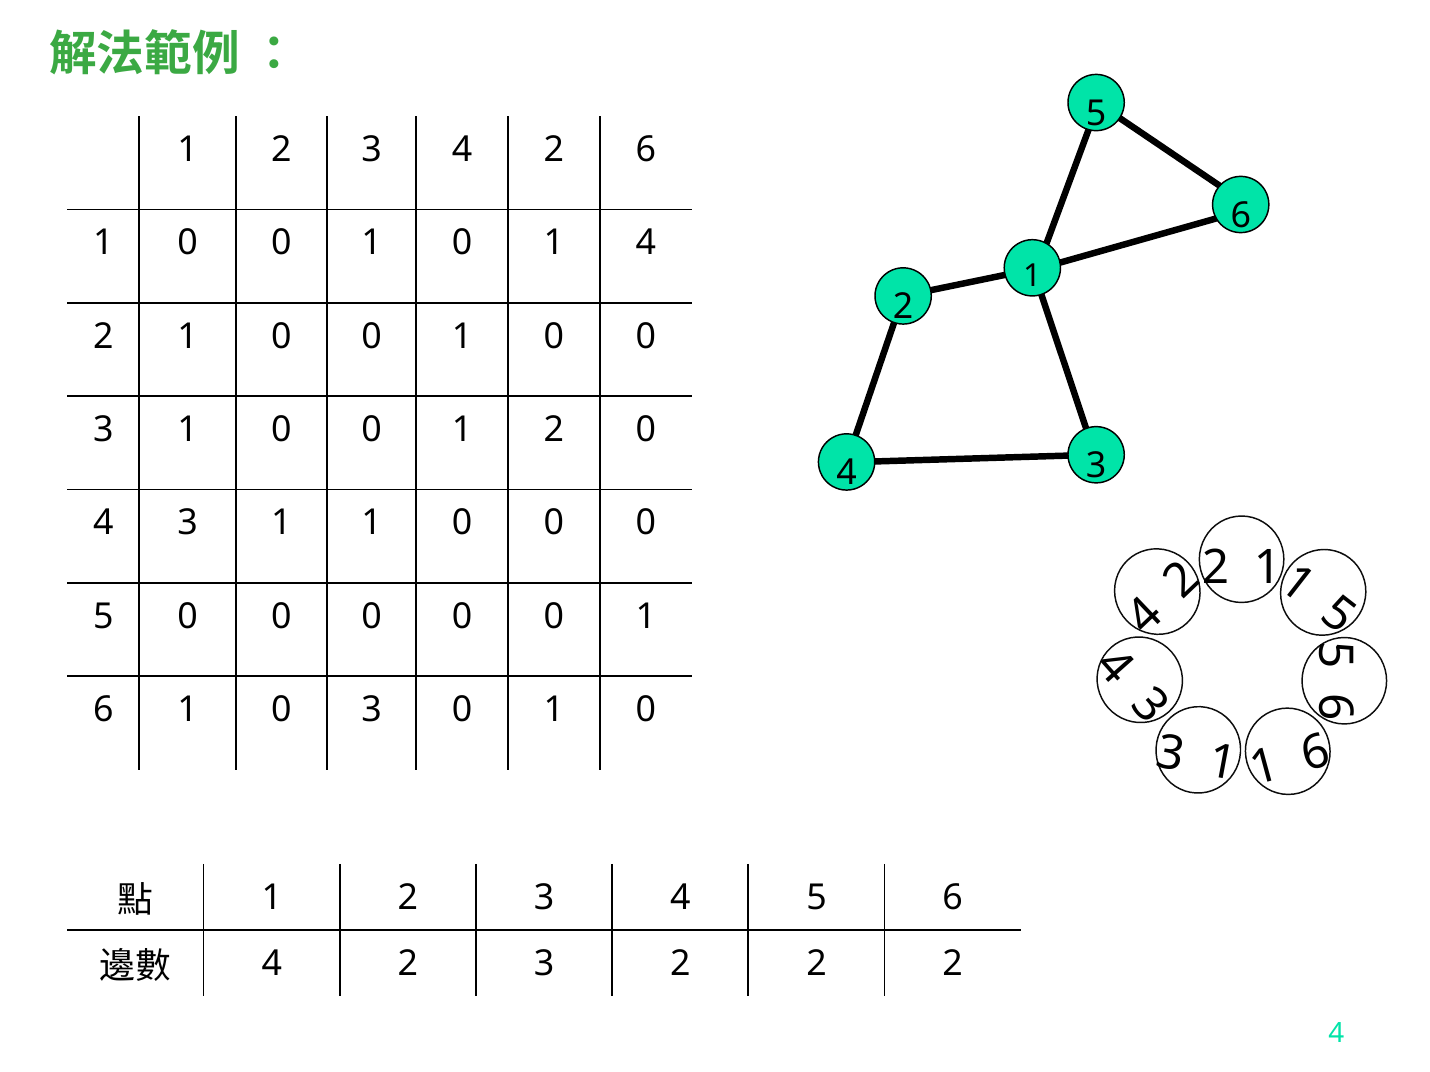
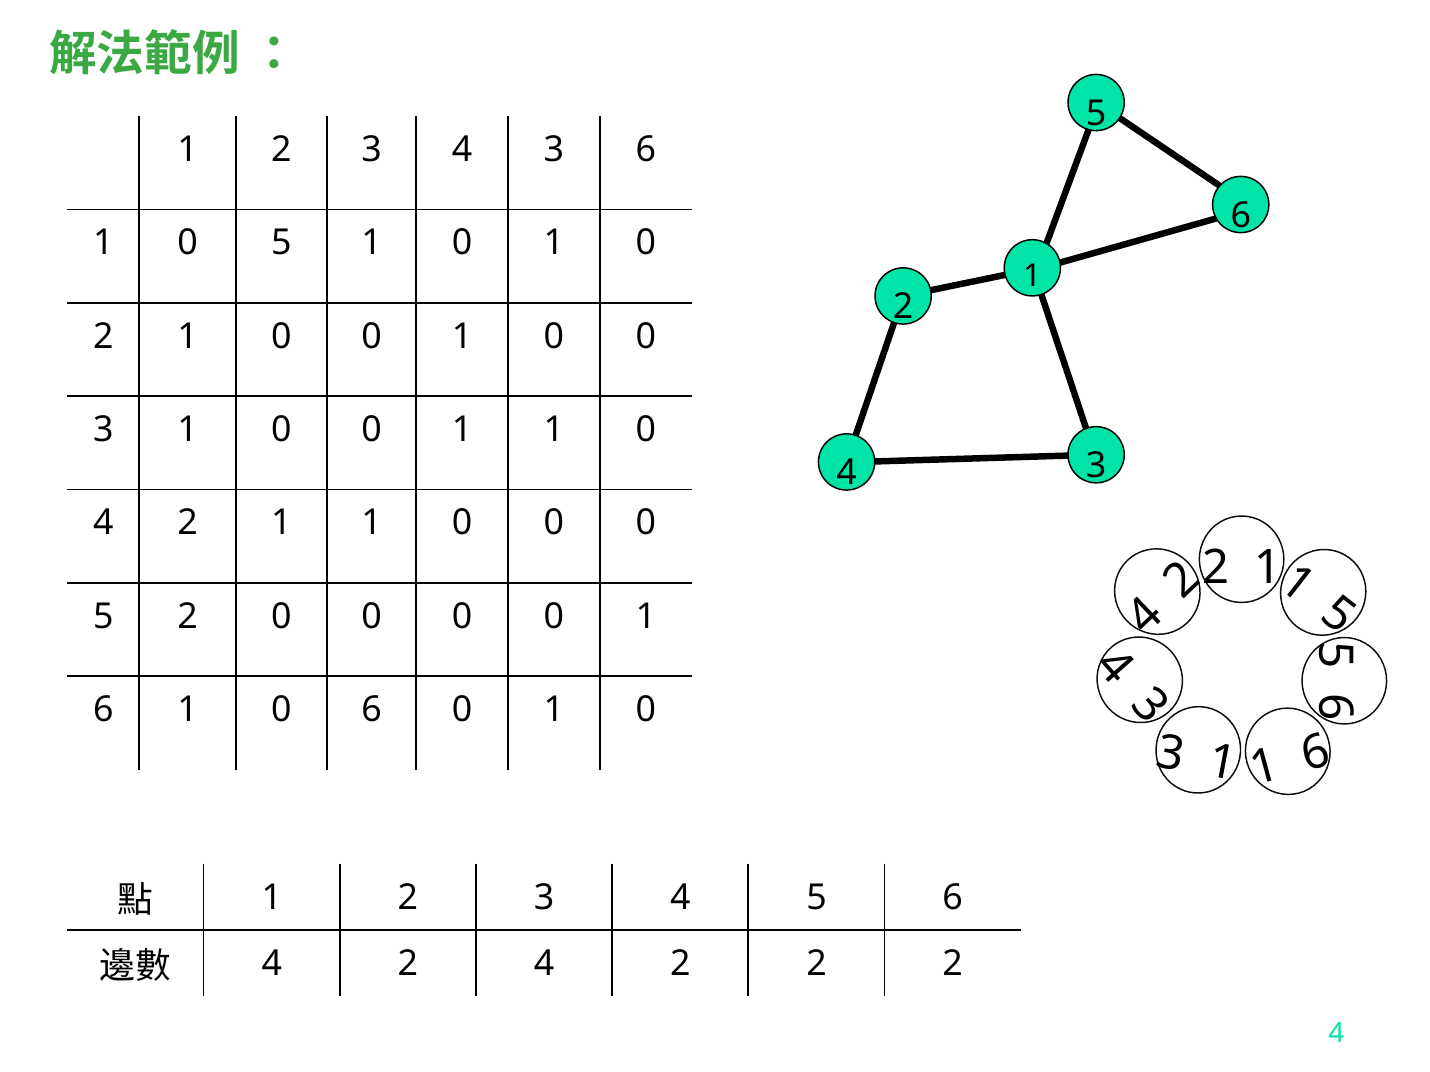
2 3 4 2: 2 -> 3
0 at (281, 243): 0 -> 5
1 0 1 4: 4 -> 0
0 1 2: 2 -> 1
3 at (188, 523): 3 -> 2
5 0: 0 -> 2
6 1 0 3: 3 -> 6
4 2 3: 3 -> 4
